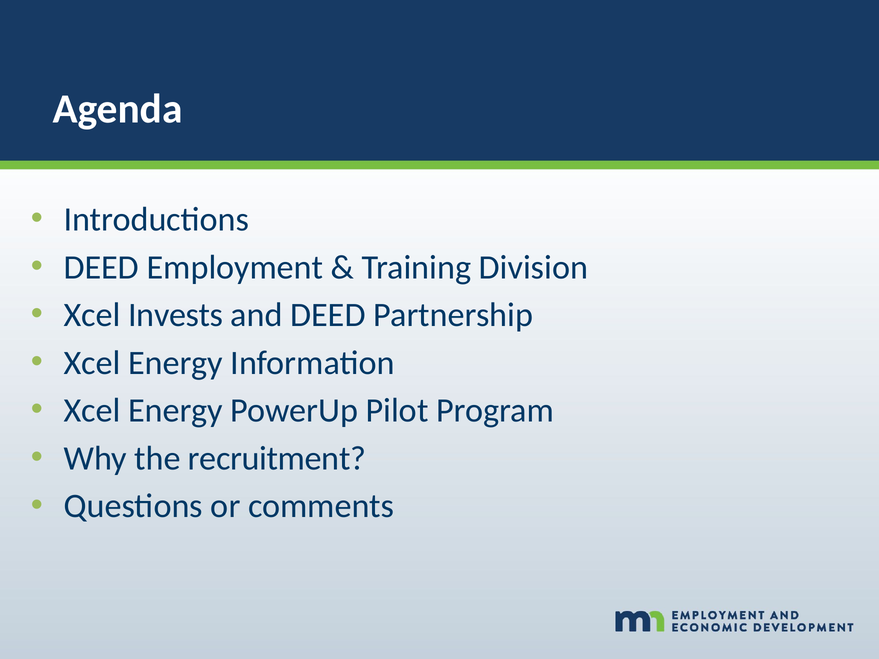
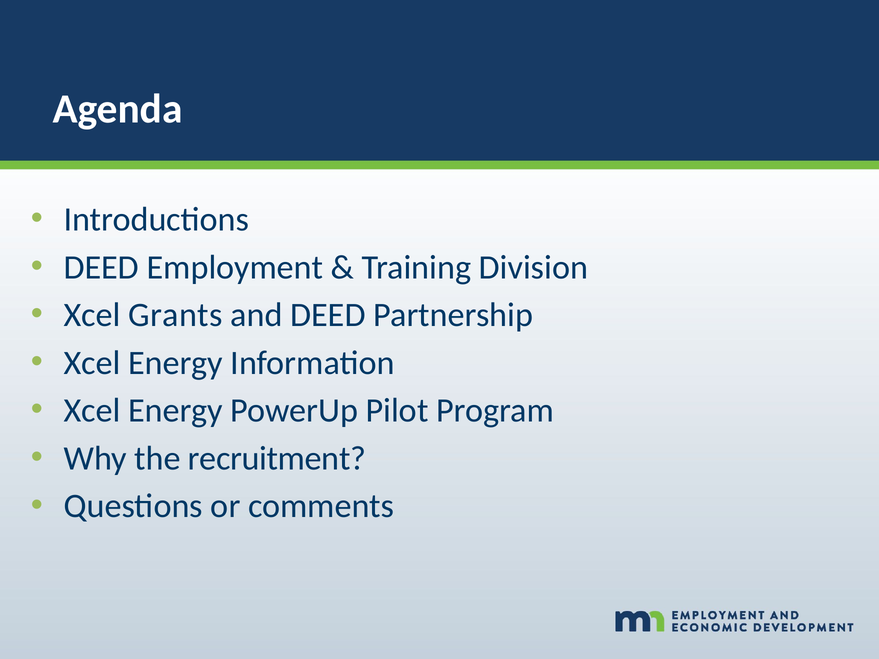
Invests: Invests -> Grants
